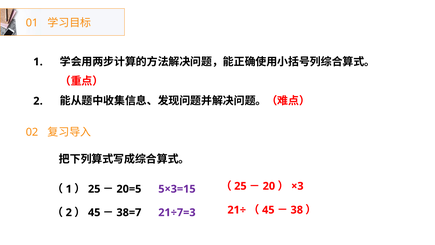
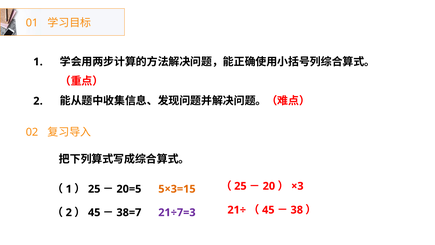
5×3=15 colour: purple -> orange
